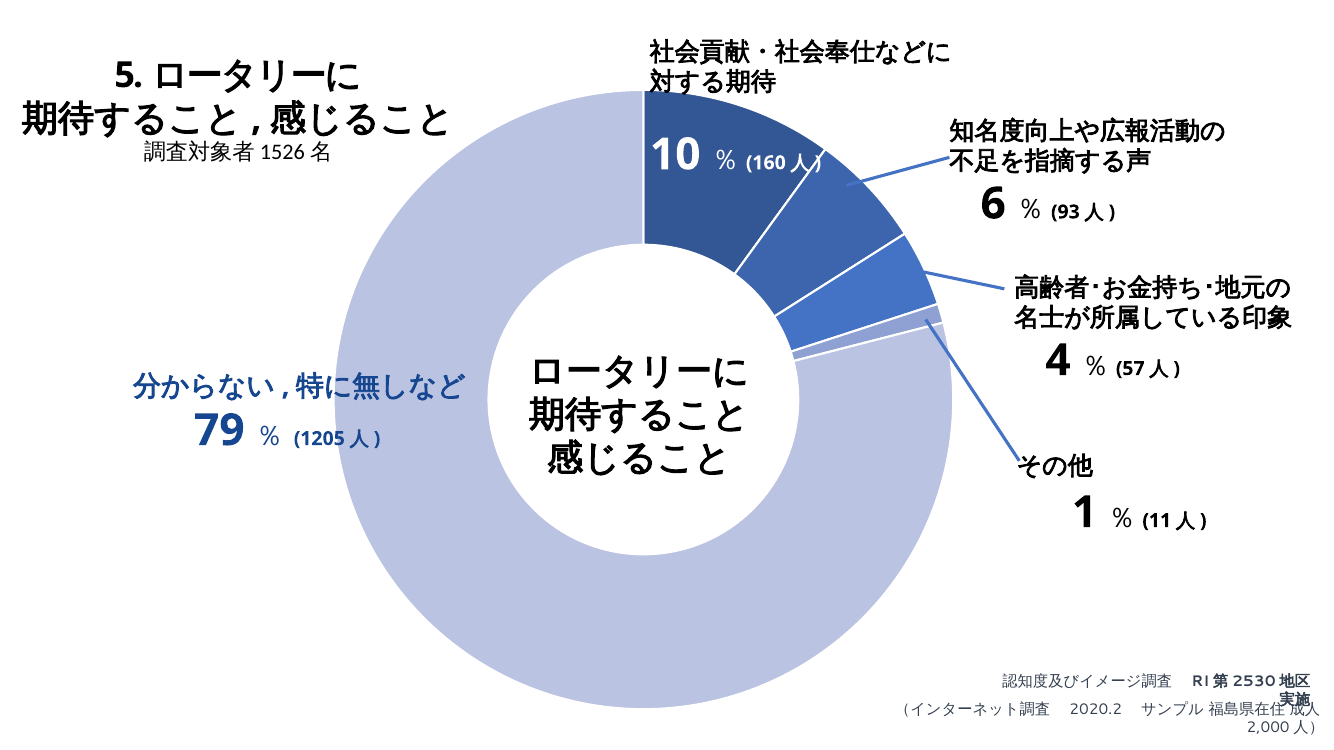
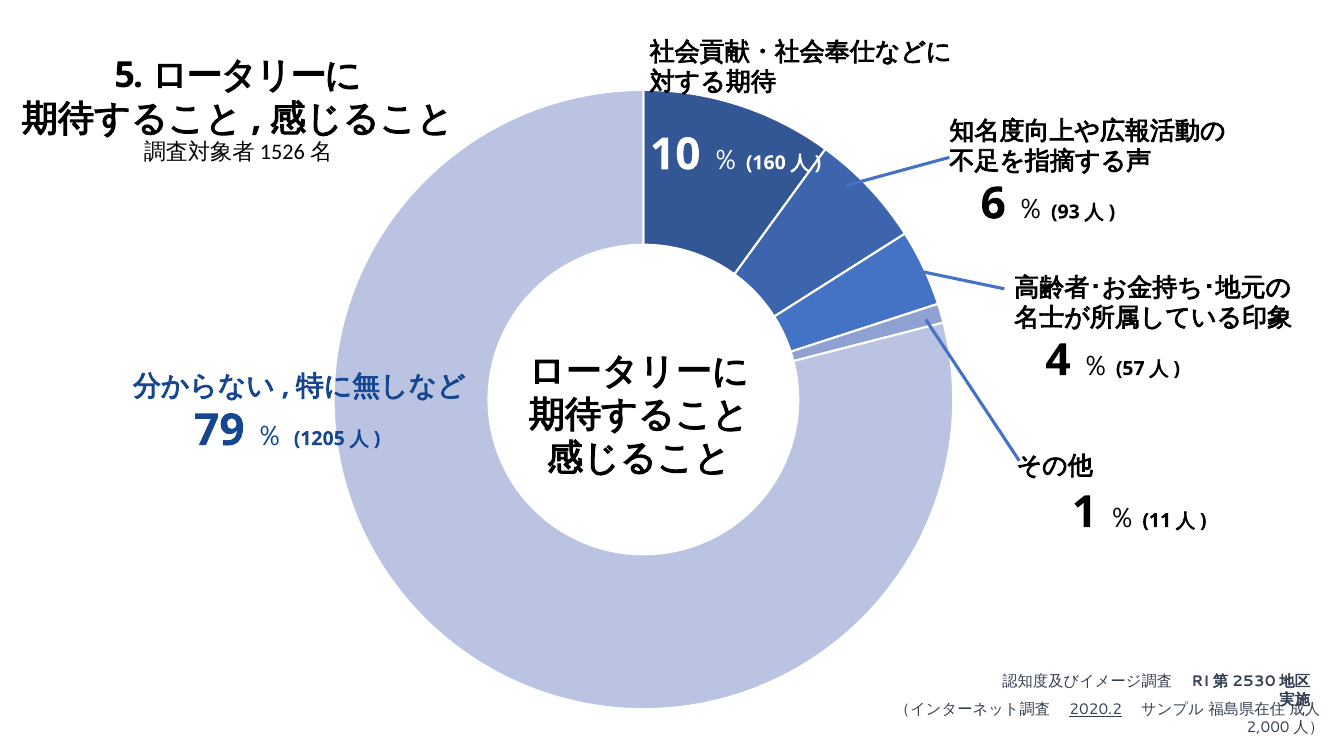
2020.2 underline: none -> present
